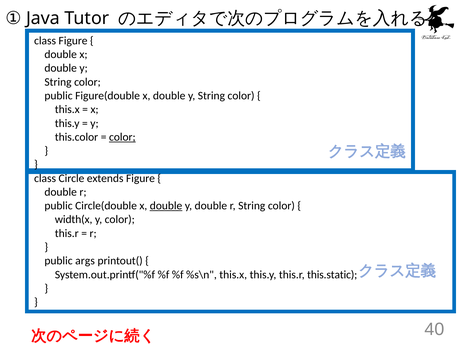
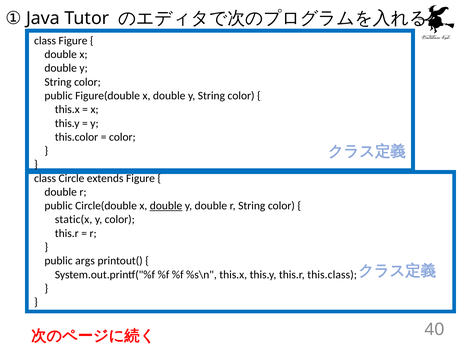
color at (122, 137) underline: present -> none
width(x: width(x -> static(x
this.static: this.static -> this.class
